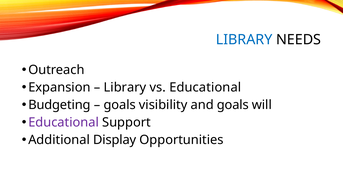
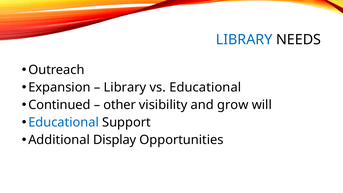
Budgeting: Budgeting -> Continued
goals at (120, 105): goals -> other
and goals: goals -> grow
Educational at (64, 122) colour: purple -> blue
